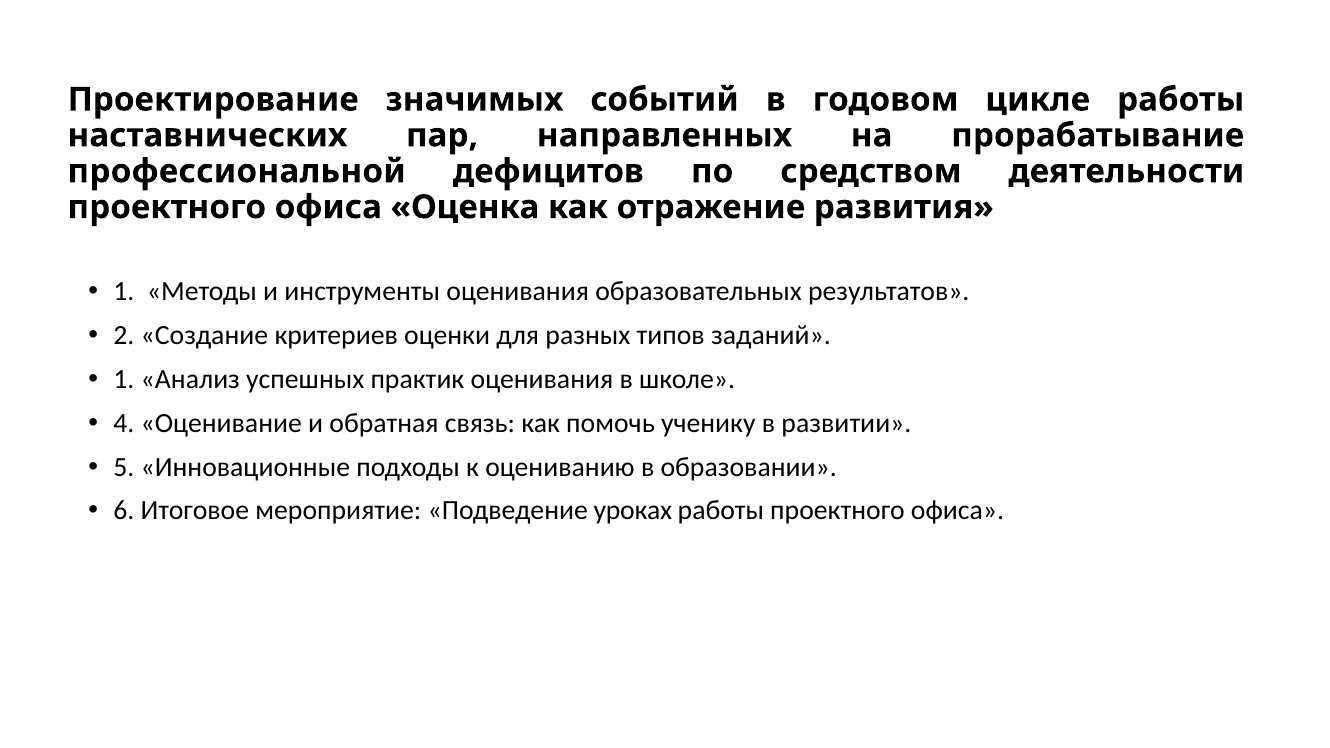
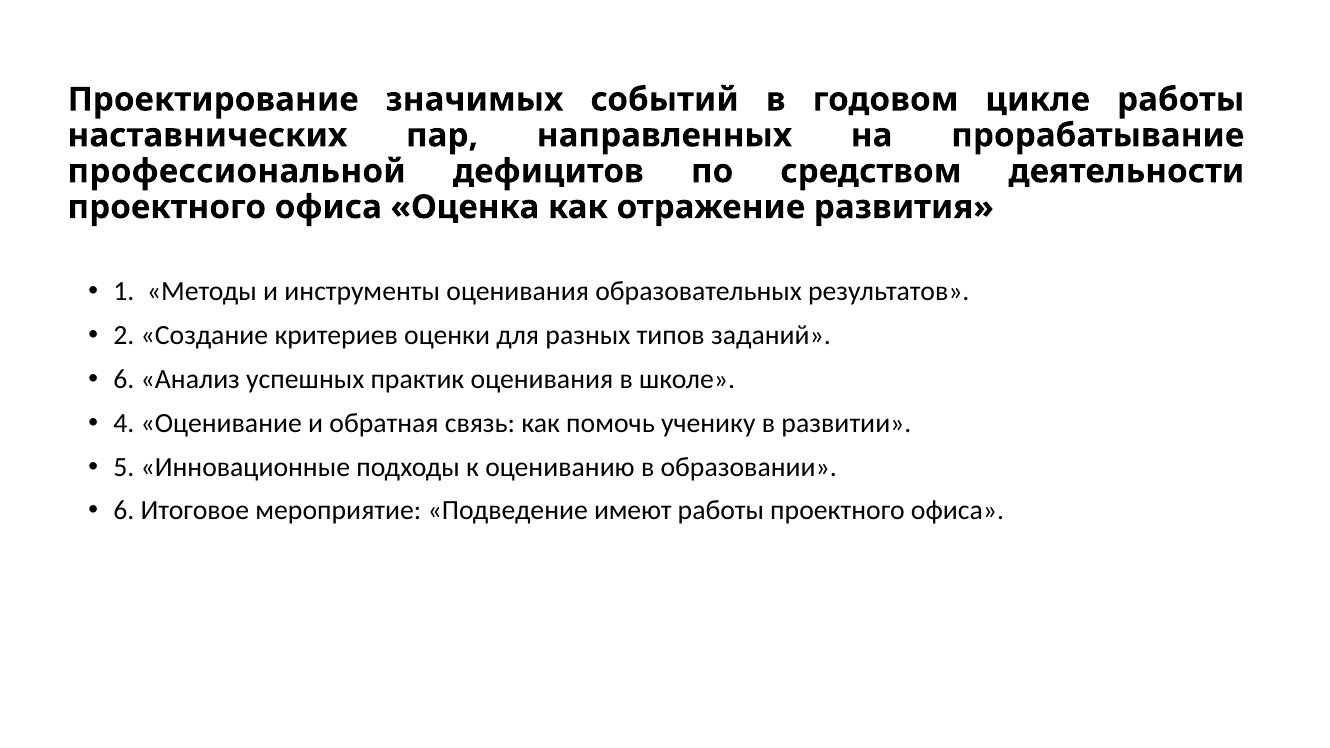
1 at (124, 379): 1 -> 6
уроках: уроках -> имеют
